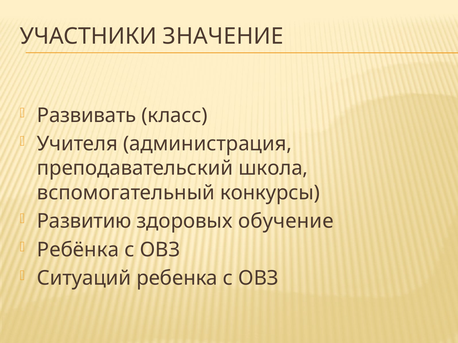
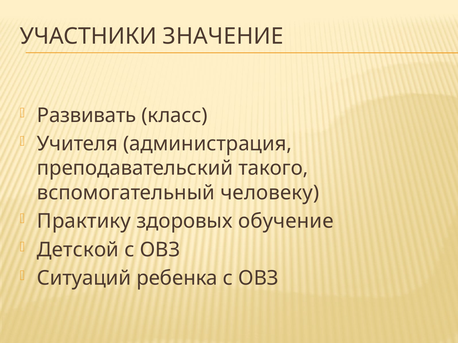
школа: школа -> такого
конкурсы: конкурсы -> человеку
Развитию: Развитию -> Практику
Ребёнка: Ребёнка -> Детской
